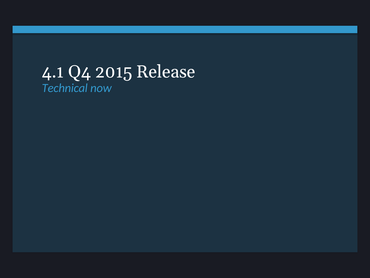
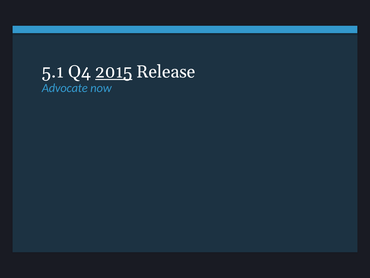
4.1: 4.1 -> 5.1
2015 underline: none -> present
Technical: Technical -> Advocate
